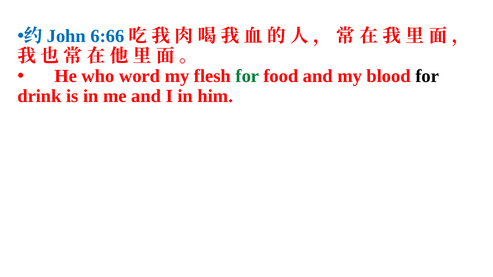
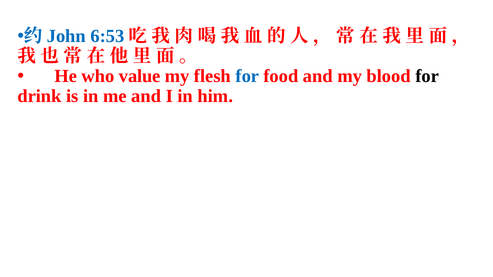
6:66: 6:66 -> 6:53
word: word -> value
for at (247, 76) colour: green -> blue
